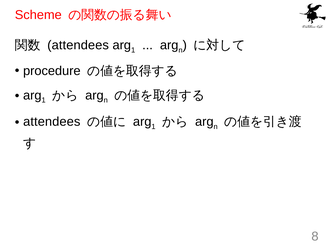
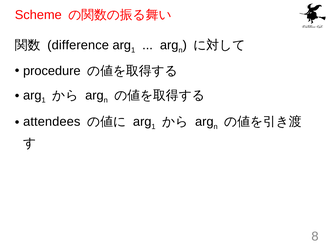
attendees at (78, 45): attendees -> difference
